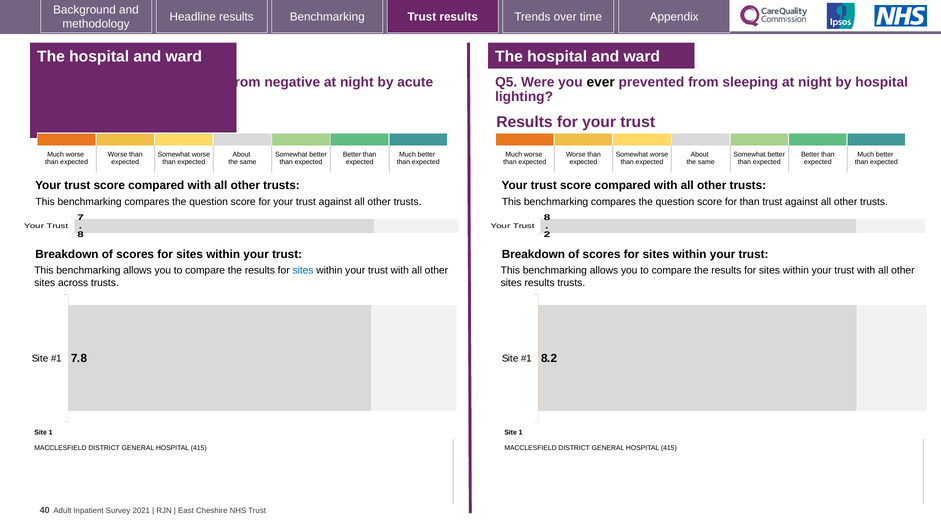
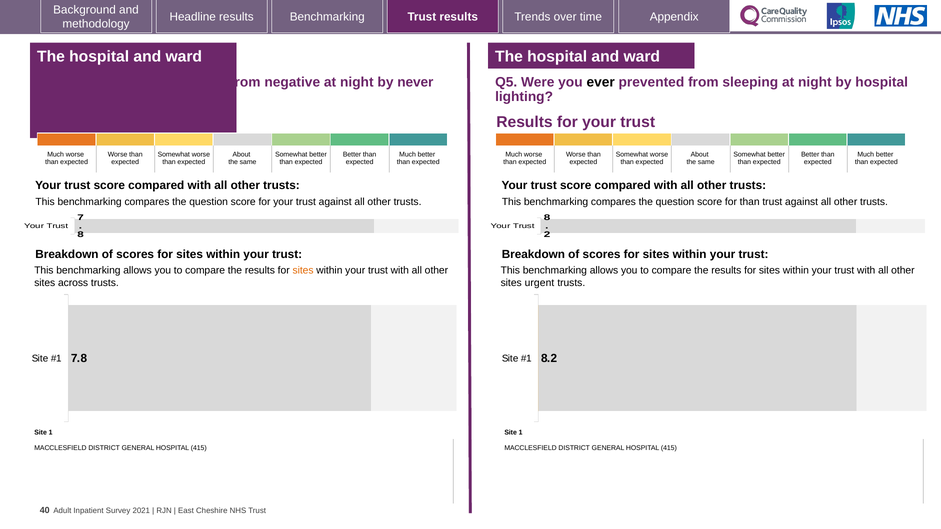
acute: acute -> never
sites at (303, 271) colour: blue -> orange
sites results: results -> urgent
